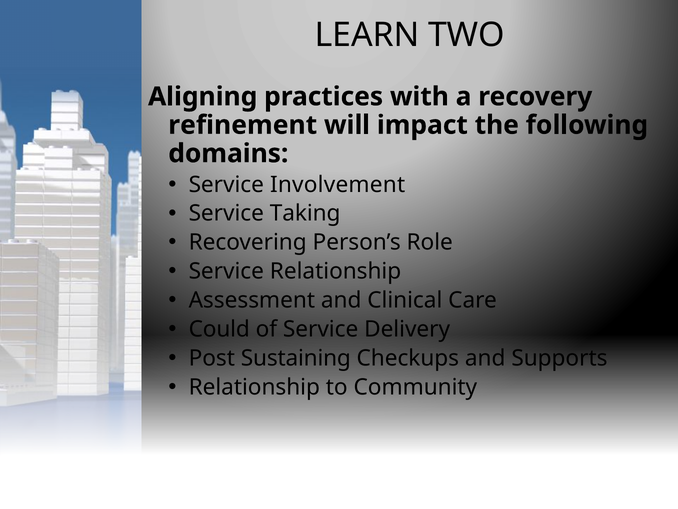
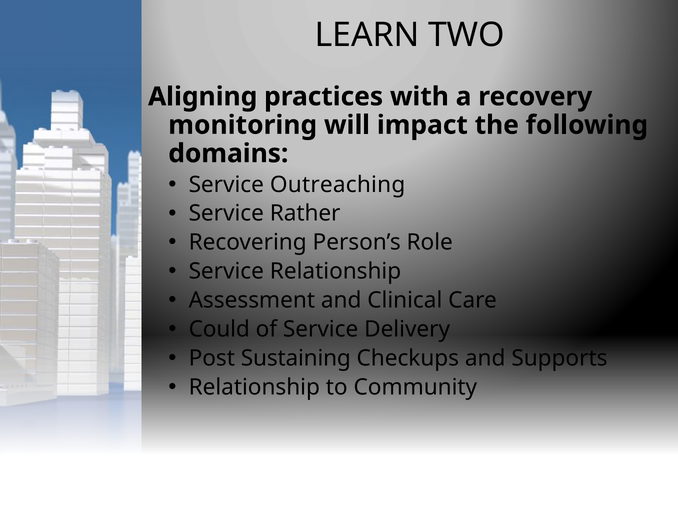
refinement: refinement -> monitoring
Involvement: Involvement -> Outreaching
Taking: Taking -> Rather
